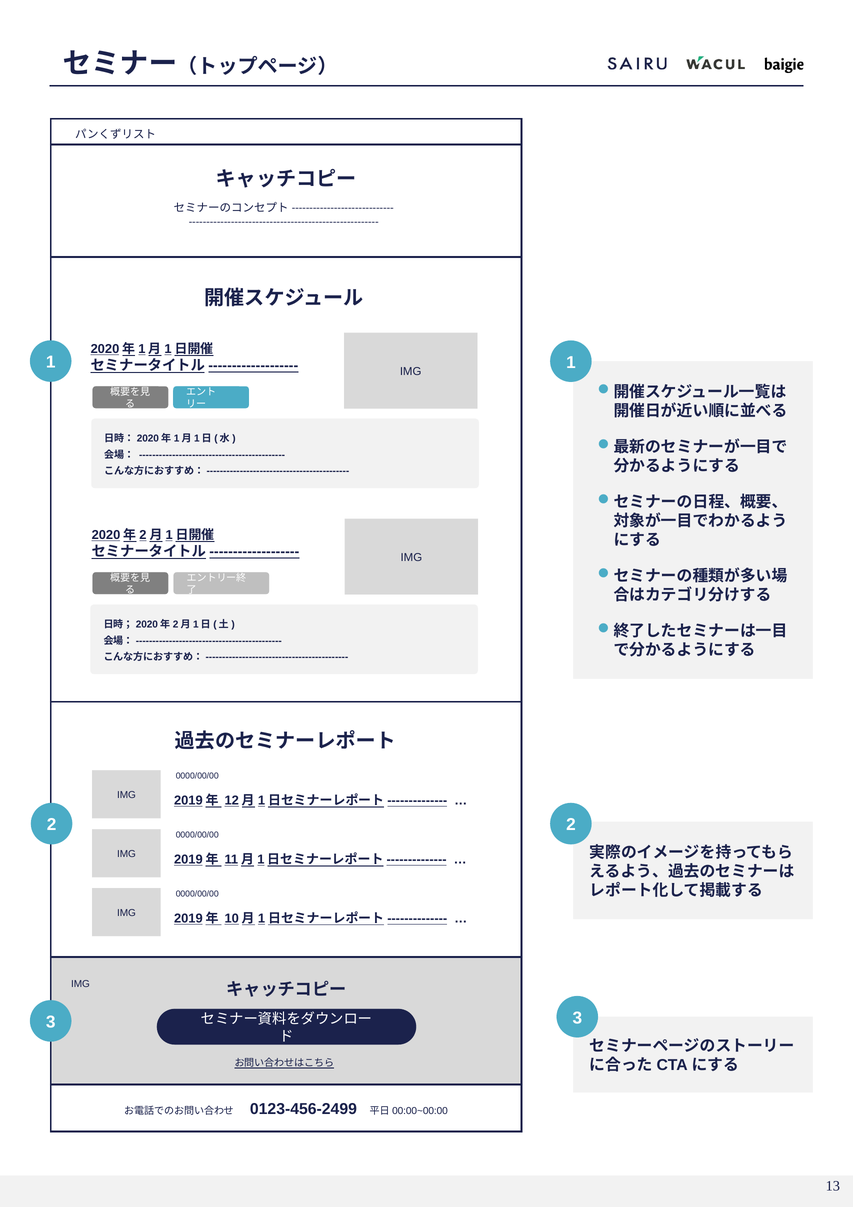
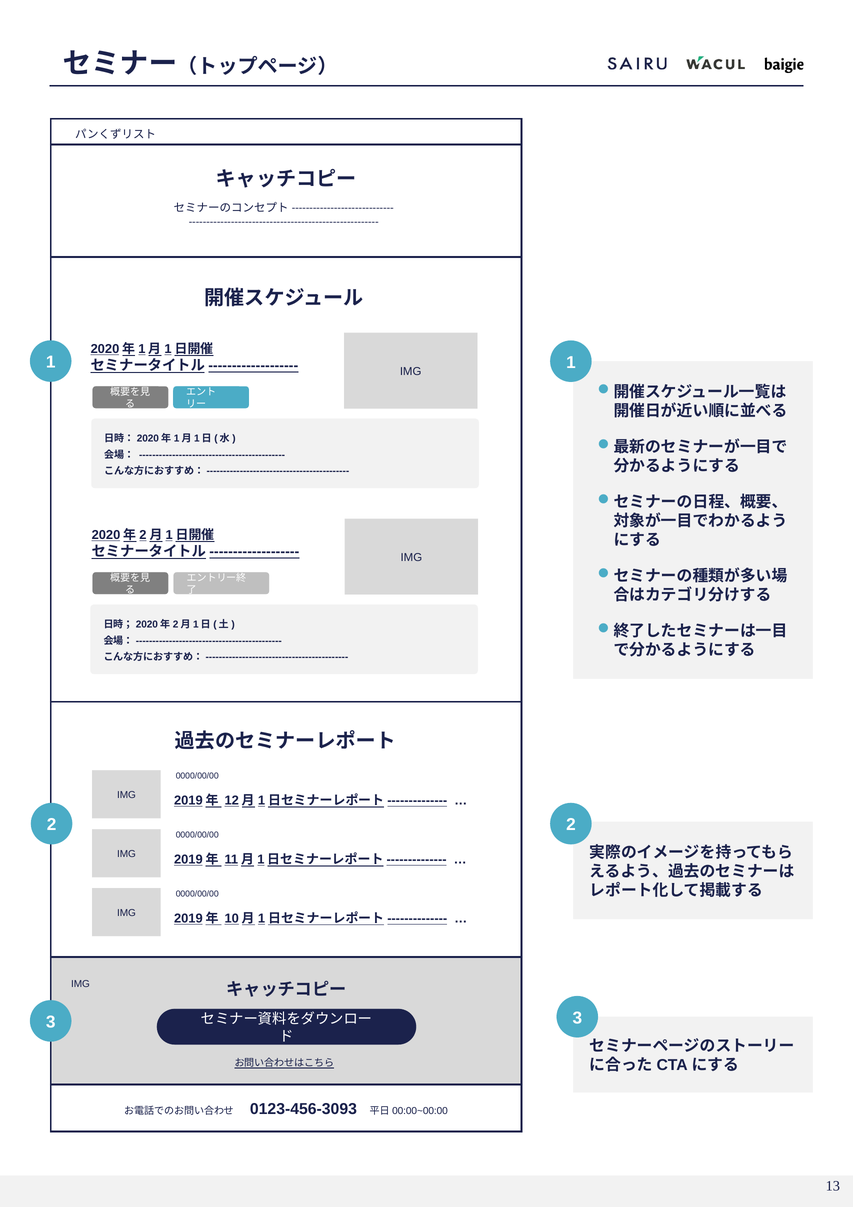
0123-456-2499: 0123-456-2499 -> 0123-456-3093
